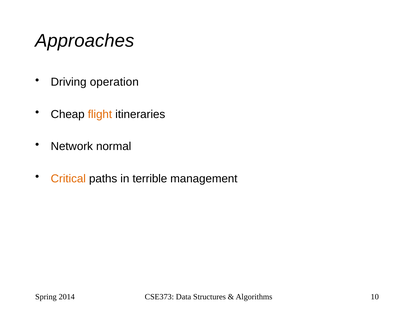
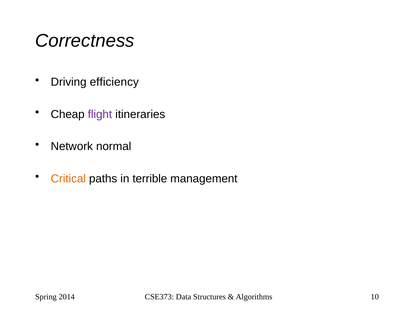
Approaches: Approaches -> Correctness
operation: operation -> efficiency
flight colour: orange -> purple
